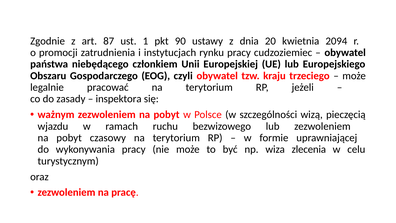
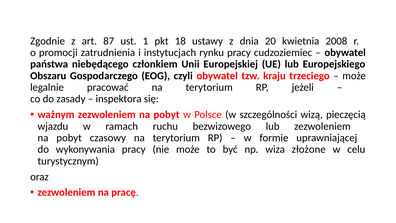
90: 90 -> 18
2094: 2094 -> 2008
zlecenia: zlecenia -> złożone
